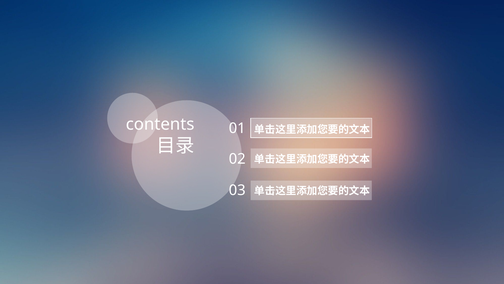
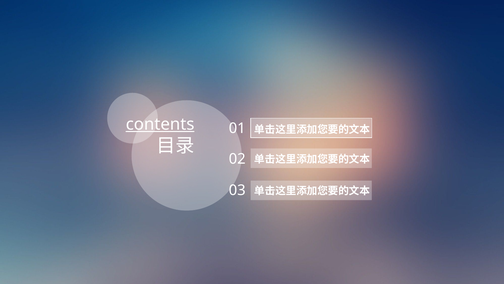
contents underline: none -> present
